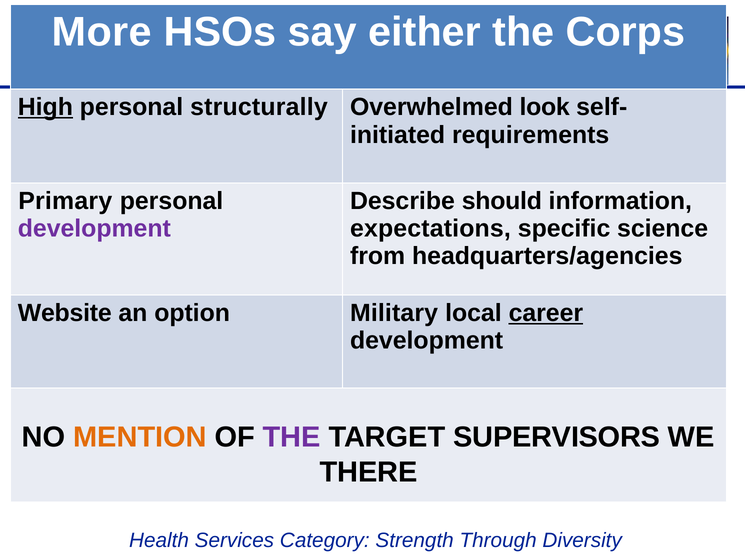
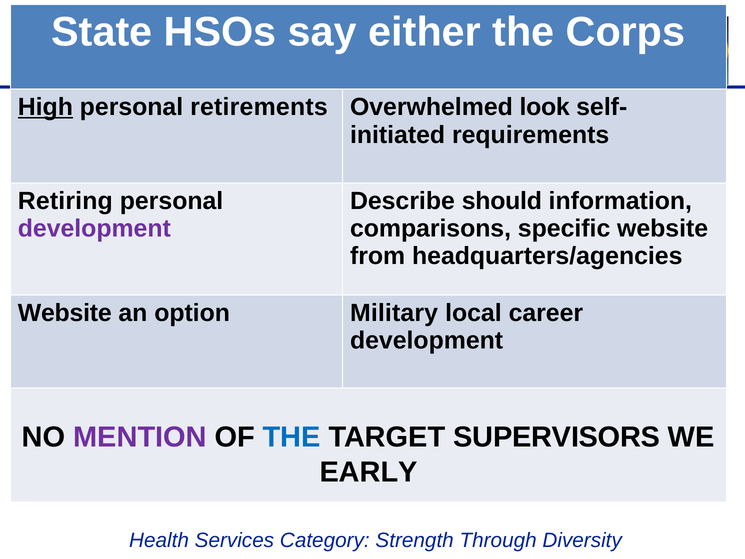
More: More -> State
structurally: structurally -> retirements
Primary: Primary -> Retiring
expectations: expectations -> comparisons
specific science: science -> website
career underline: present -> none
MENTION colour: orange -> purple
THE at (292, 437) colour: purple -> blue
THERE: THERE -> EARLY
